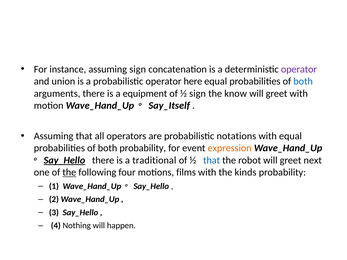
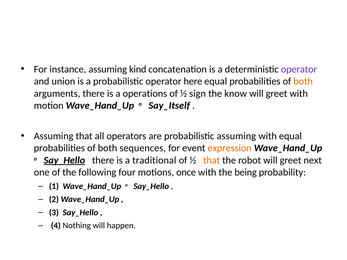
assuming sign: sign -> kind
both at (303, 81) colour: blue -> orange
equipment: equipment -> operations
probabilistic notations: notations -> assuming
both probability: probability -> sequences
that at (212, 160) colour: blue -> orange
the at (69, 173) underline: present -> none
films: films -> once
kinds: kinds -> being
